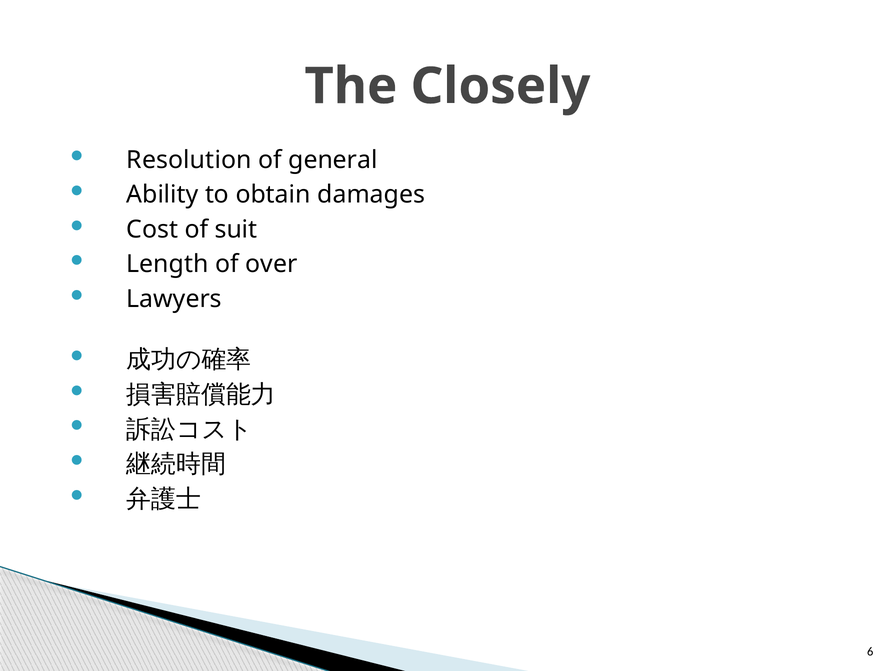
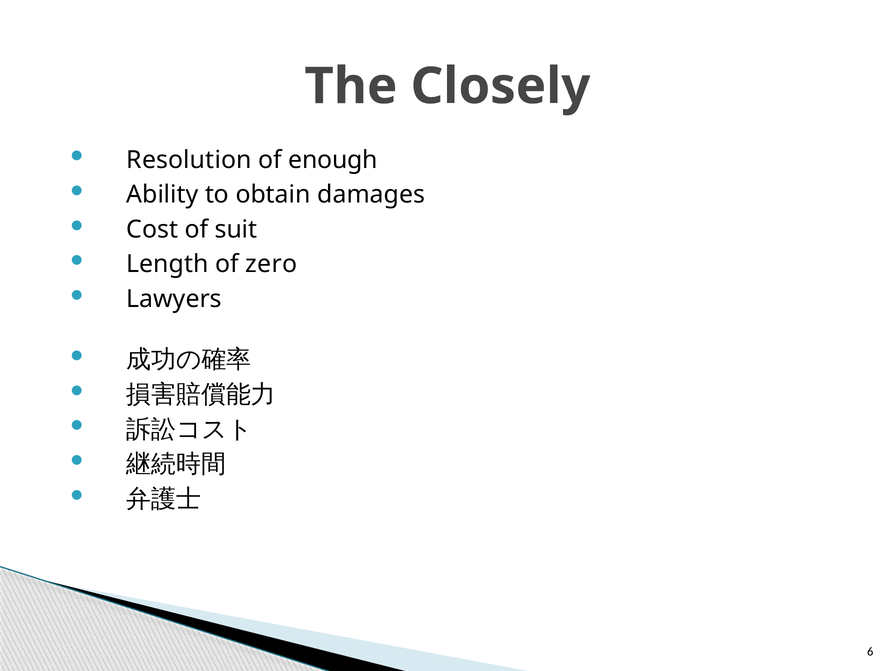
general: general -> enough
over: over -> zero
